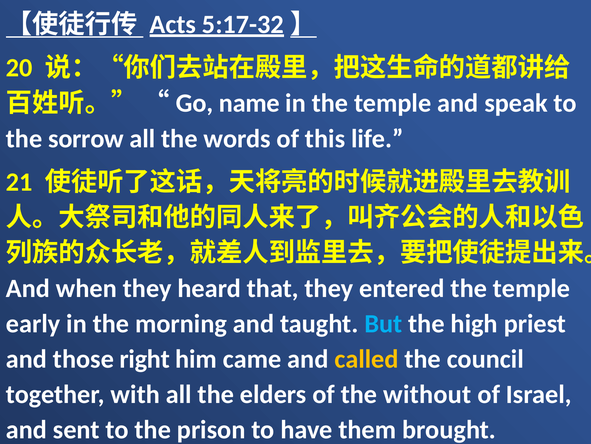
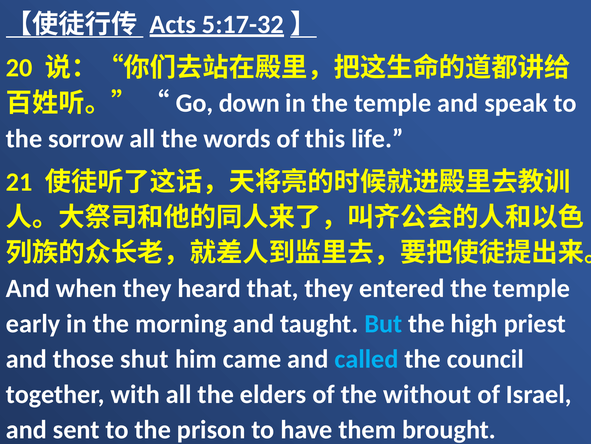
name: name -> down
right: right -> shut
called colour: yellow -> light blue
